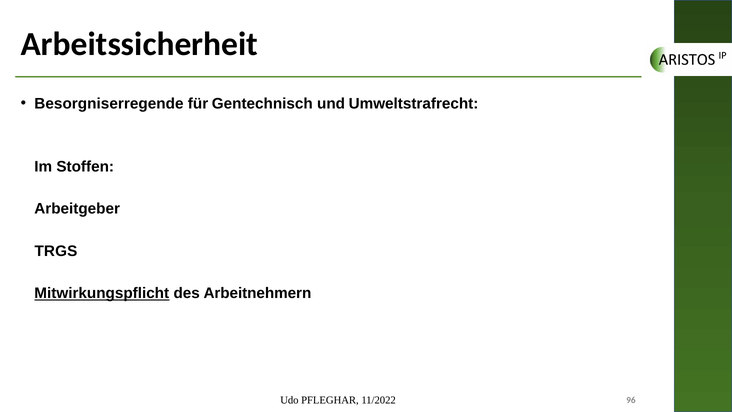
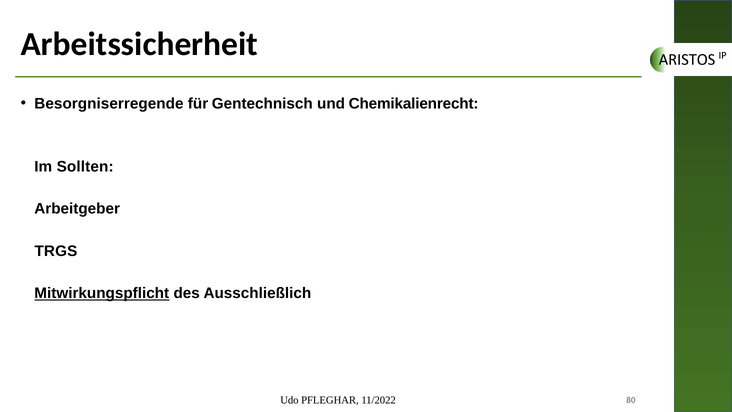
Umweltstrafrecht: Umweltstrafrecht -> Chemikalienrecht
Stoffen: Stoffen -> Sollten
Arbeitnehmern: Arbeitnehmern -> Ausschließlich
96: 96 -> 80
